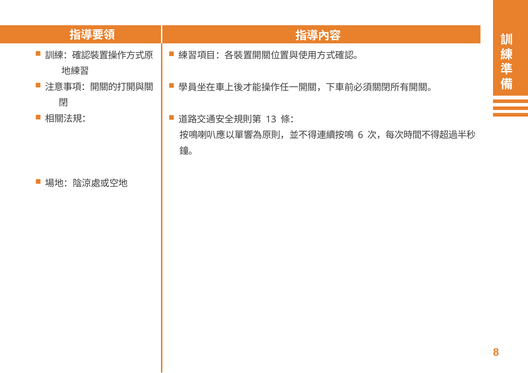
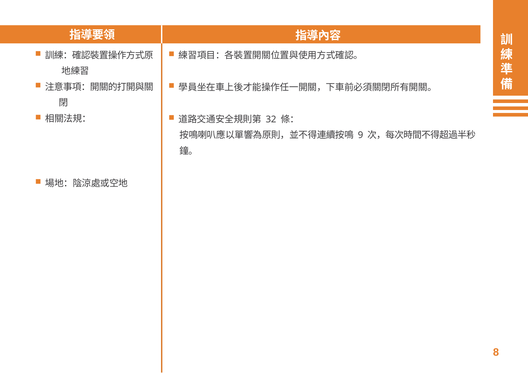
13: 13 -> 32
6: 6 -> 9
